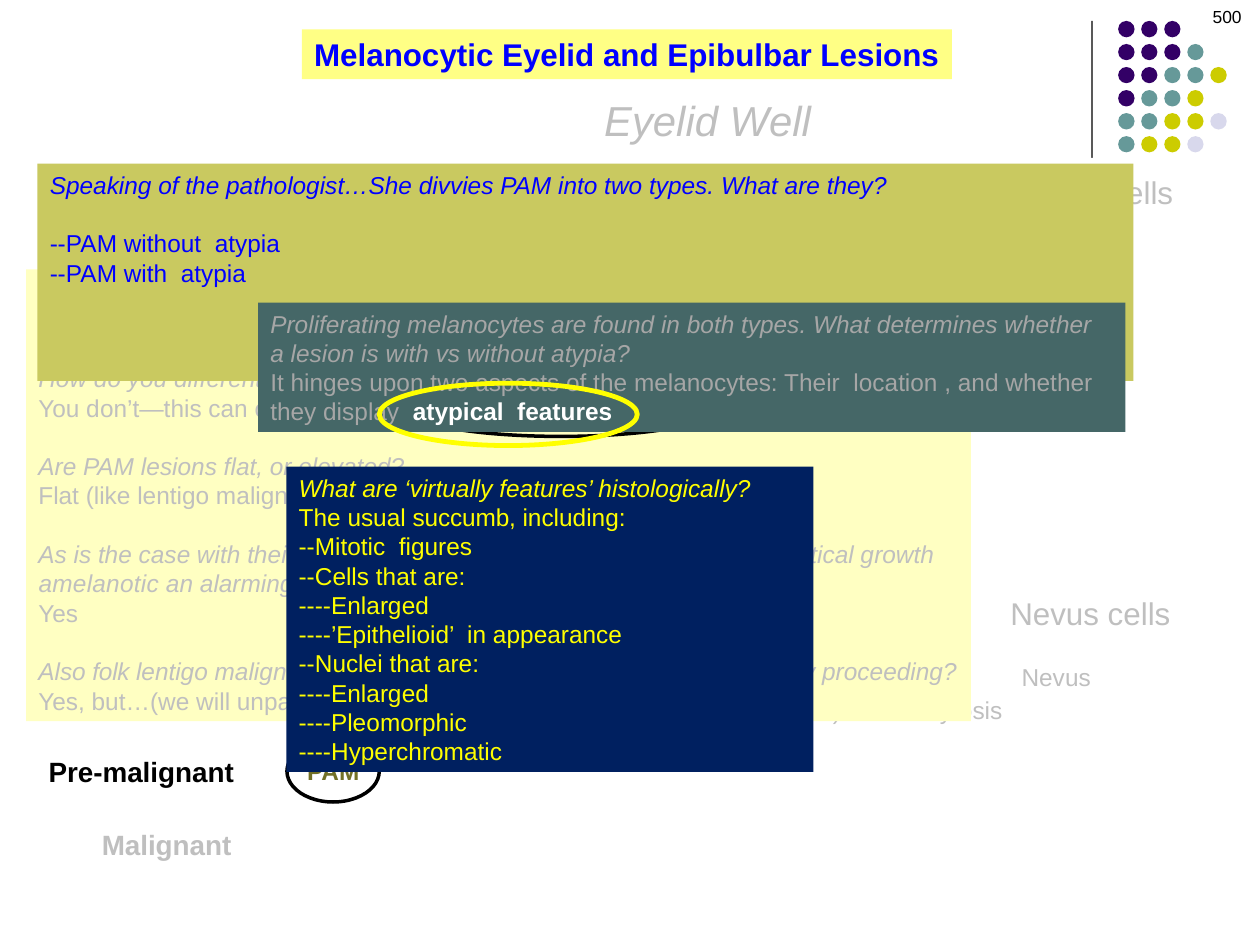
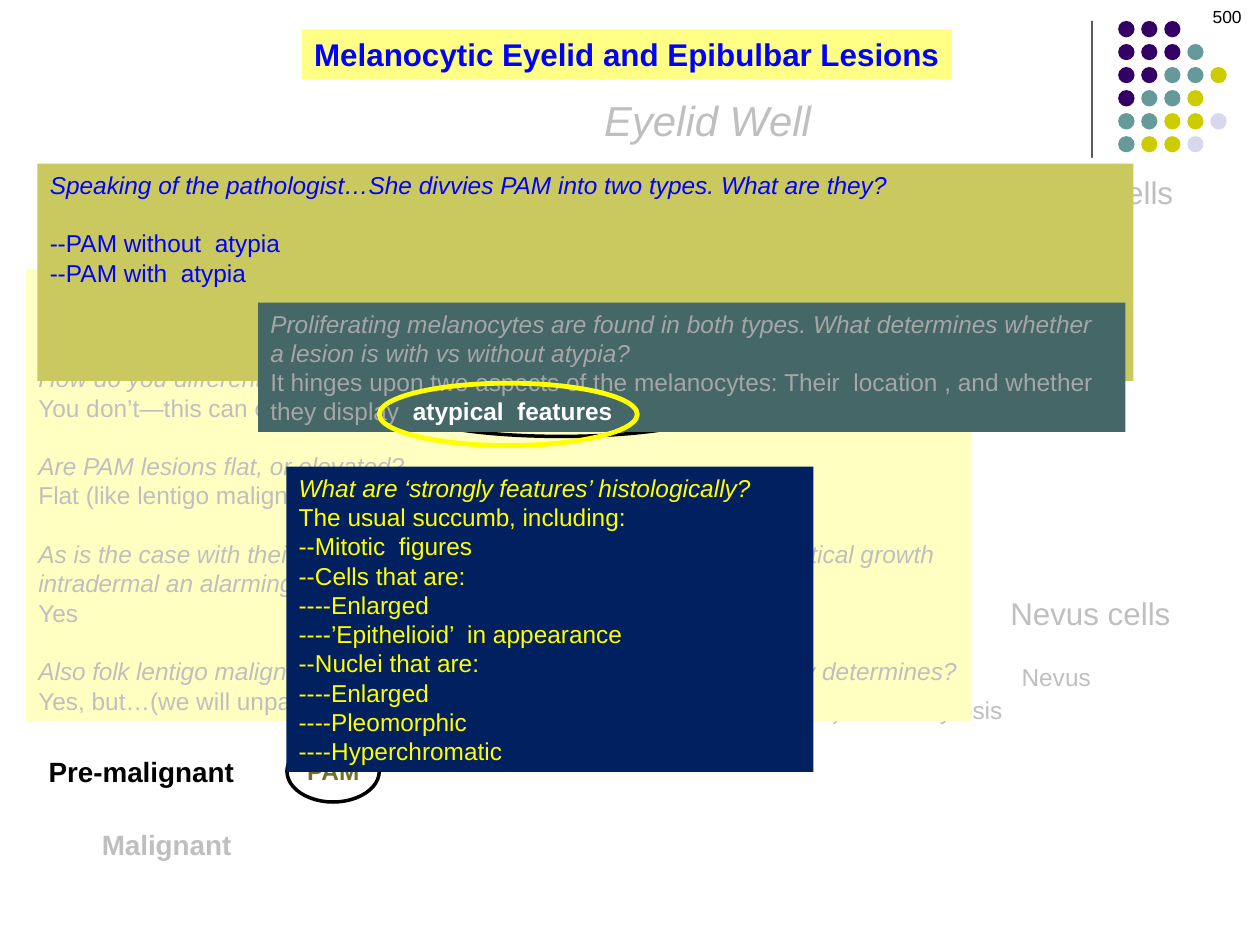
virtually: virtually -> strongly
amelanotic: amelanotic -> intradermal
proceeding at (889, 672): proceeding -> determines
